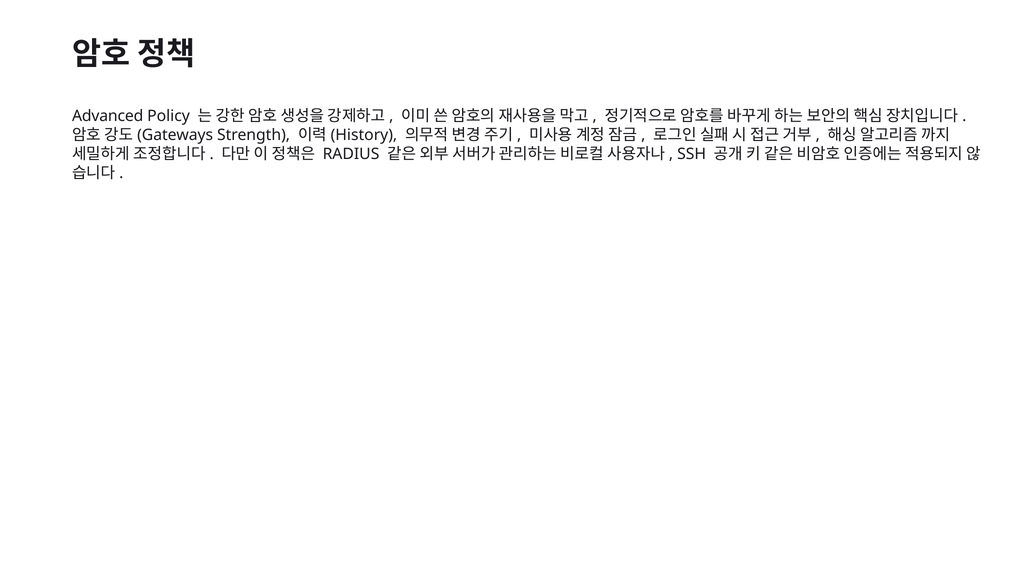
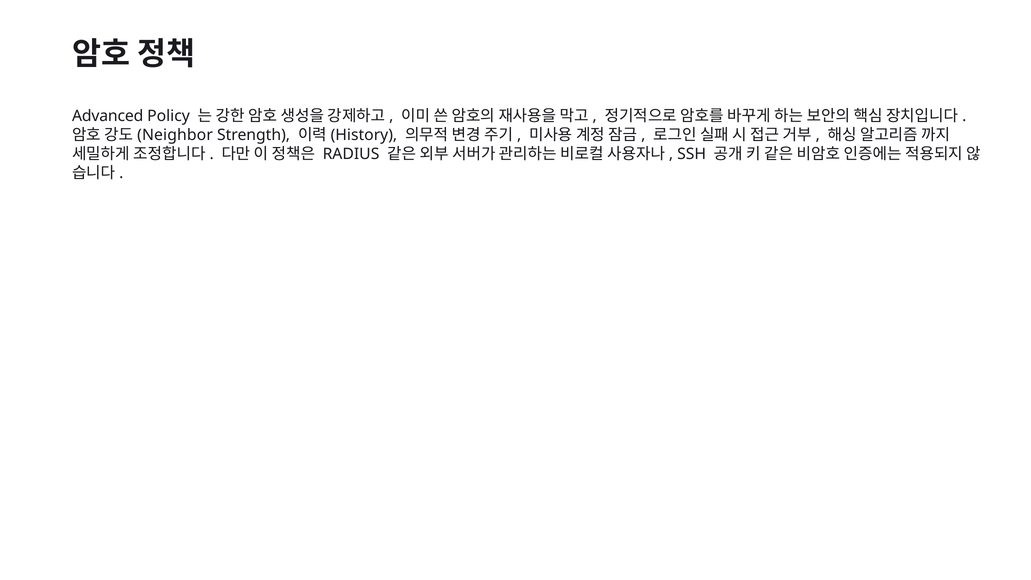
Gateways: Gateways -> Neighbor
